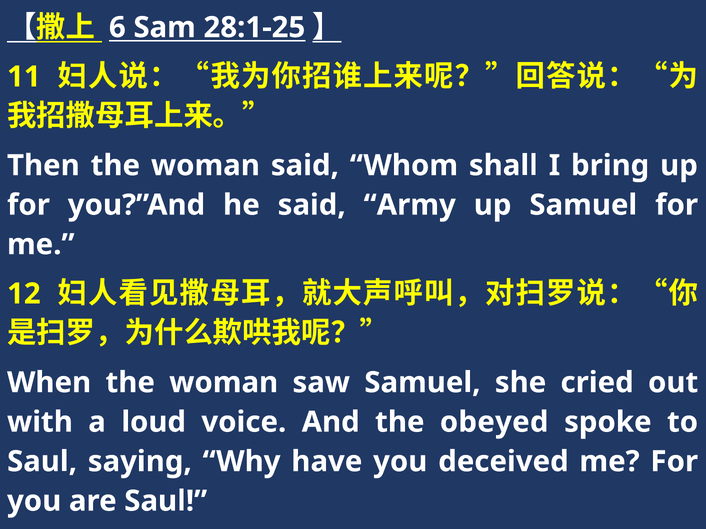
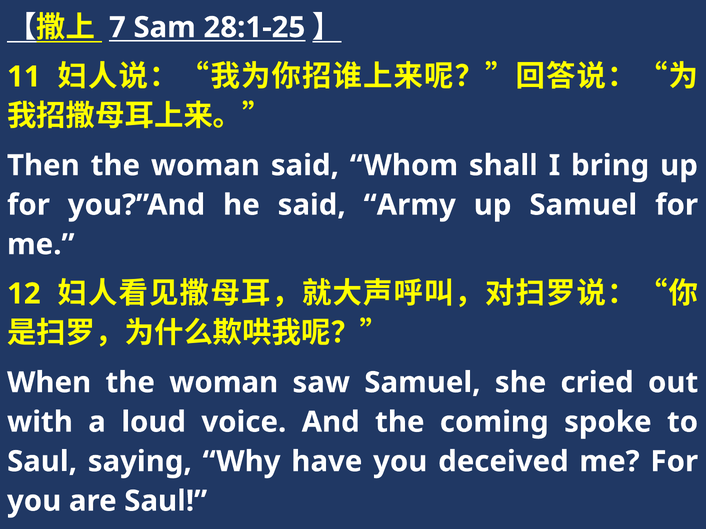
6: 6 -> 7
obeyed: obeyed -> coming
